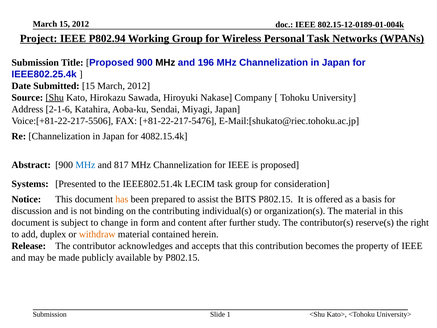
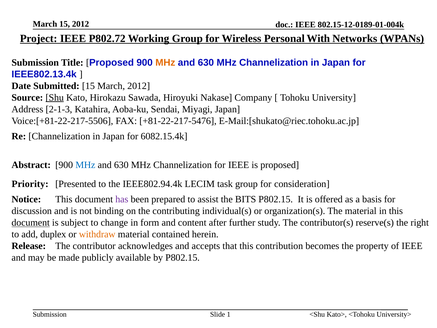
P802.94: P802.94 -> P802.72
Personal Task: Task -> With
MHz at (165, 63) colour: black -> orange
196 at (206, 63): 196 -> 630
IEEE802.25.4k: IEEE802.25.4k -> IEEE802.13.4k
2-1-6: 2-1-6 -> 2-1-3
4082.15.4k: 4082.15.4k -> 6082.15.4k
817 at (121, 165): 817 -> 630
Systems: Systems -> Priority
IEEE802.51.4k: IEEE802.51.4k -> IEEE802.94.4k
has colour: orange -> purple
document at (31, 222) underline: none -> present
